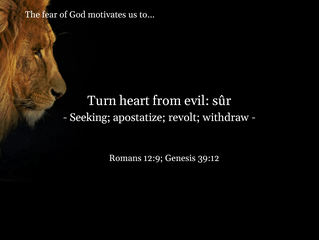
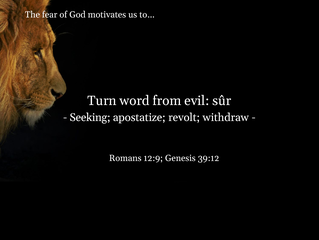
heart: heart -> word
